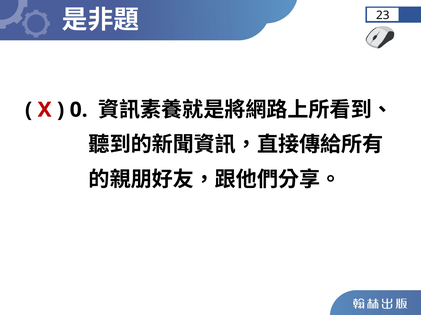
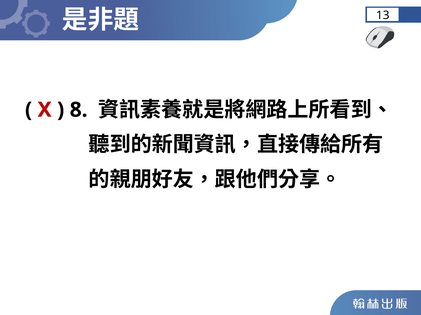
23: 23 -> 13
0: 0 -> 8
